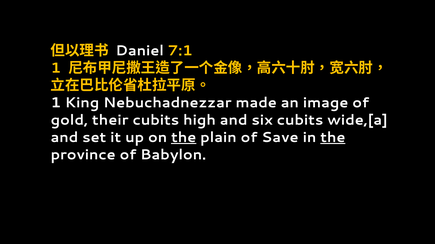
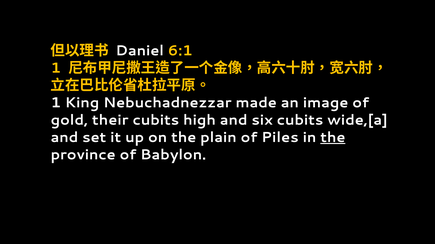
7:1: 7:1 -> 6:1
the at (184, 138) underline: present -> none
Save: Save -> Piles
